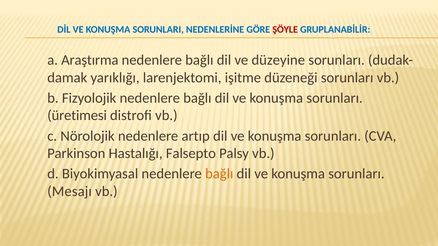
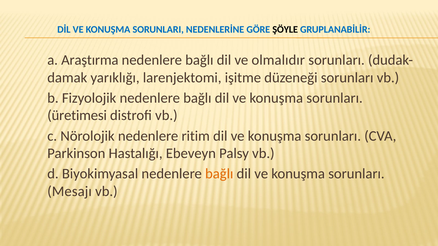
ŞÖYLE colour: red -> black
düzeyine: düzeyine -> olmalıdır
artıp: artıp -> ritim
Falsepto: Falsepto -> Ebeveyn
